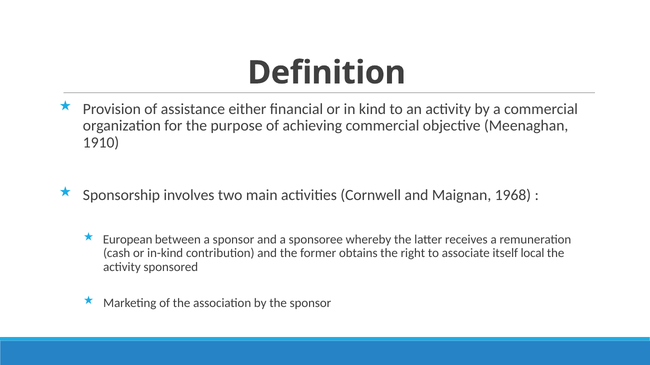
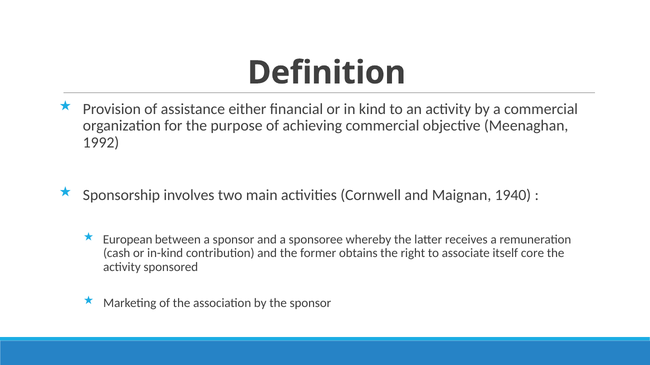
1910: 1910 -> 1992
1968: 1968 -> 1940
local: local -> core
